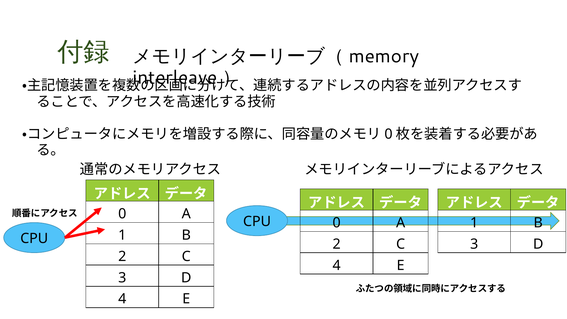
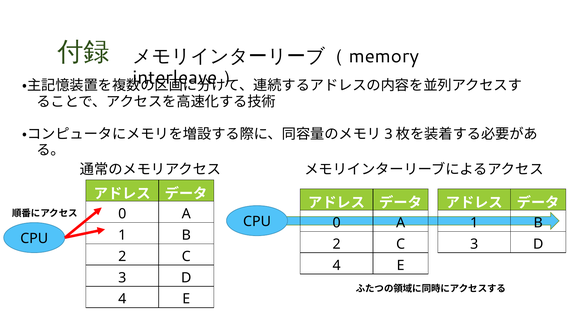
0 at (389, 134): 0 -> 3
